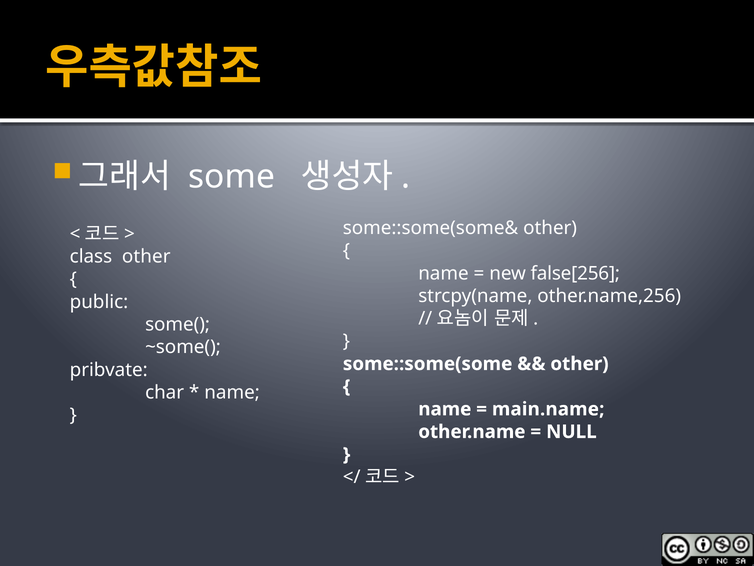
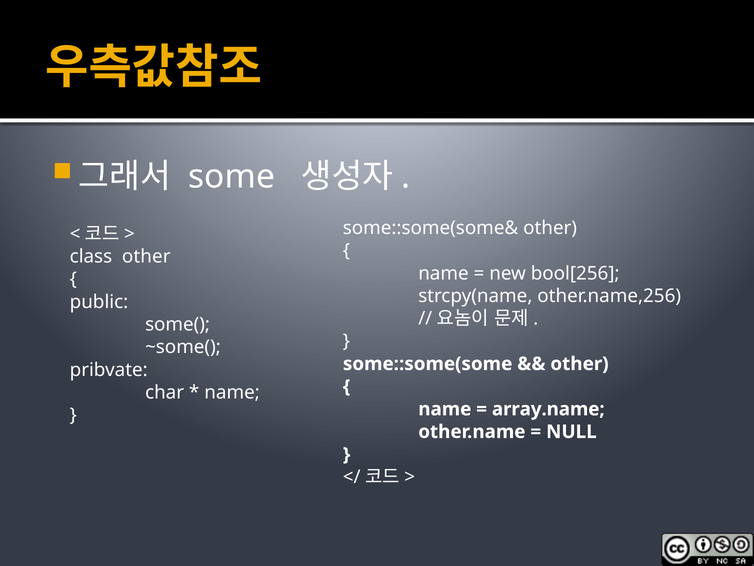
false[256: false[256 -> bool[256
main.name: main.name -> array.name
